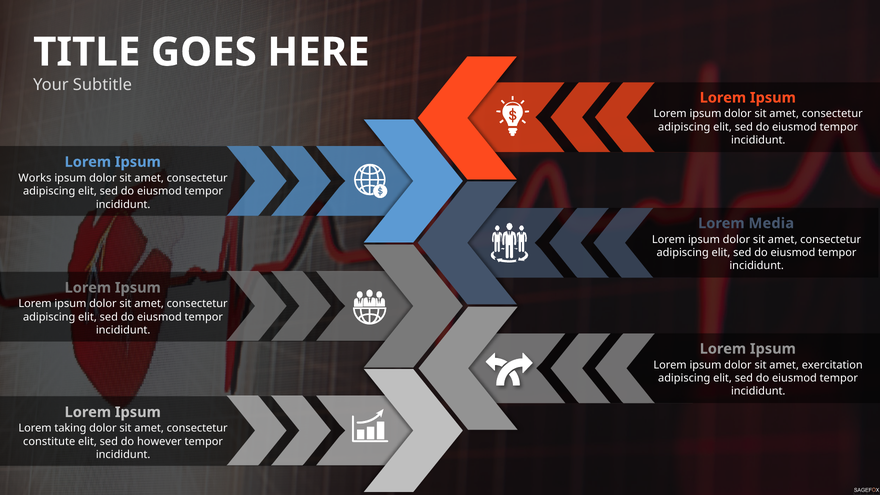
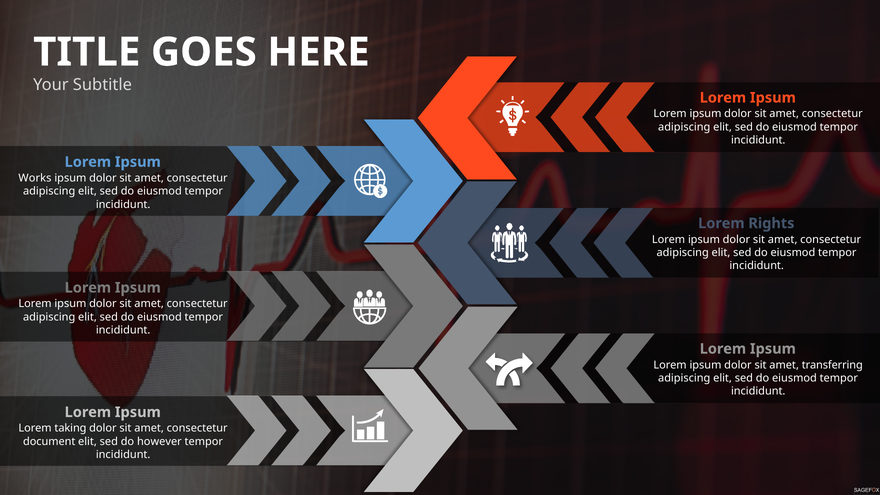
Media: Media -> Rights
exercitation: exercitation -> transferring
constitute: constitute -> document
